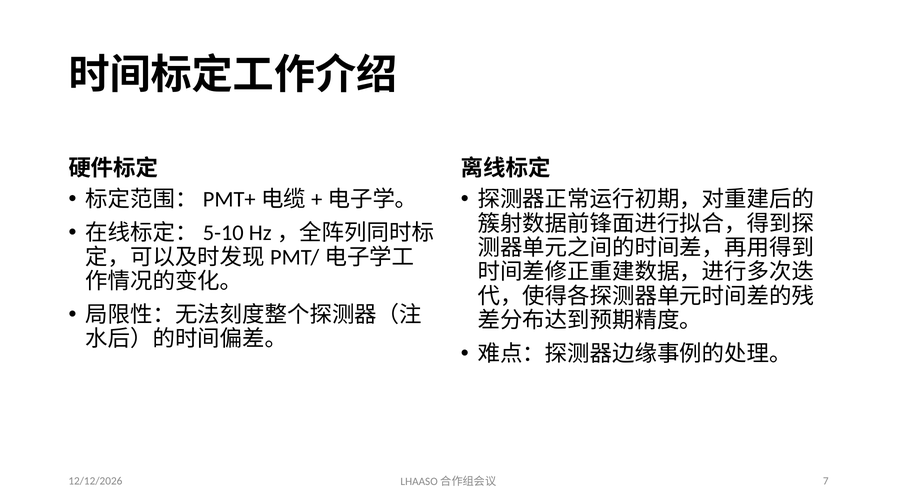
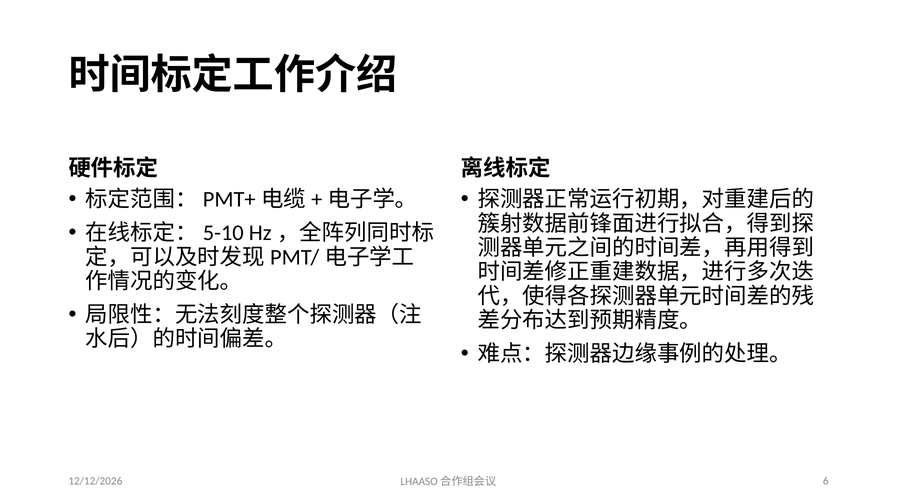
7: 7 -> 6
